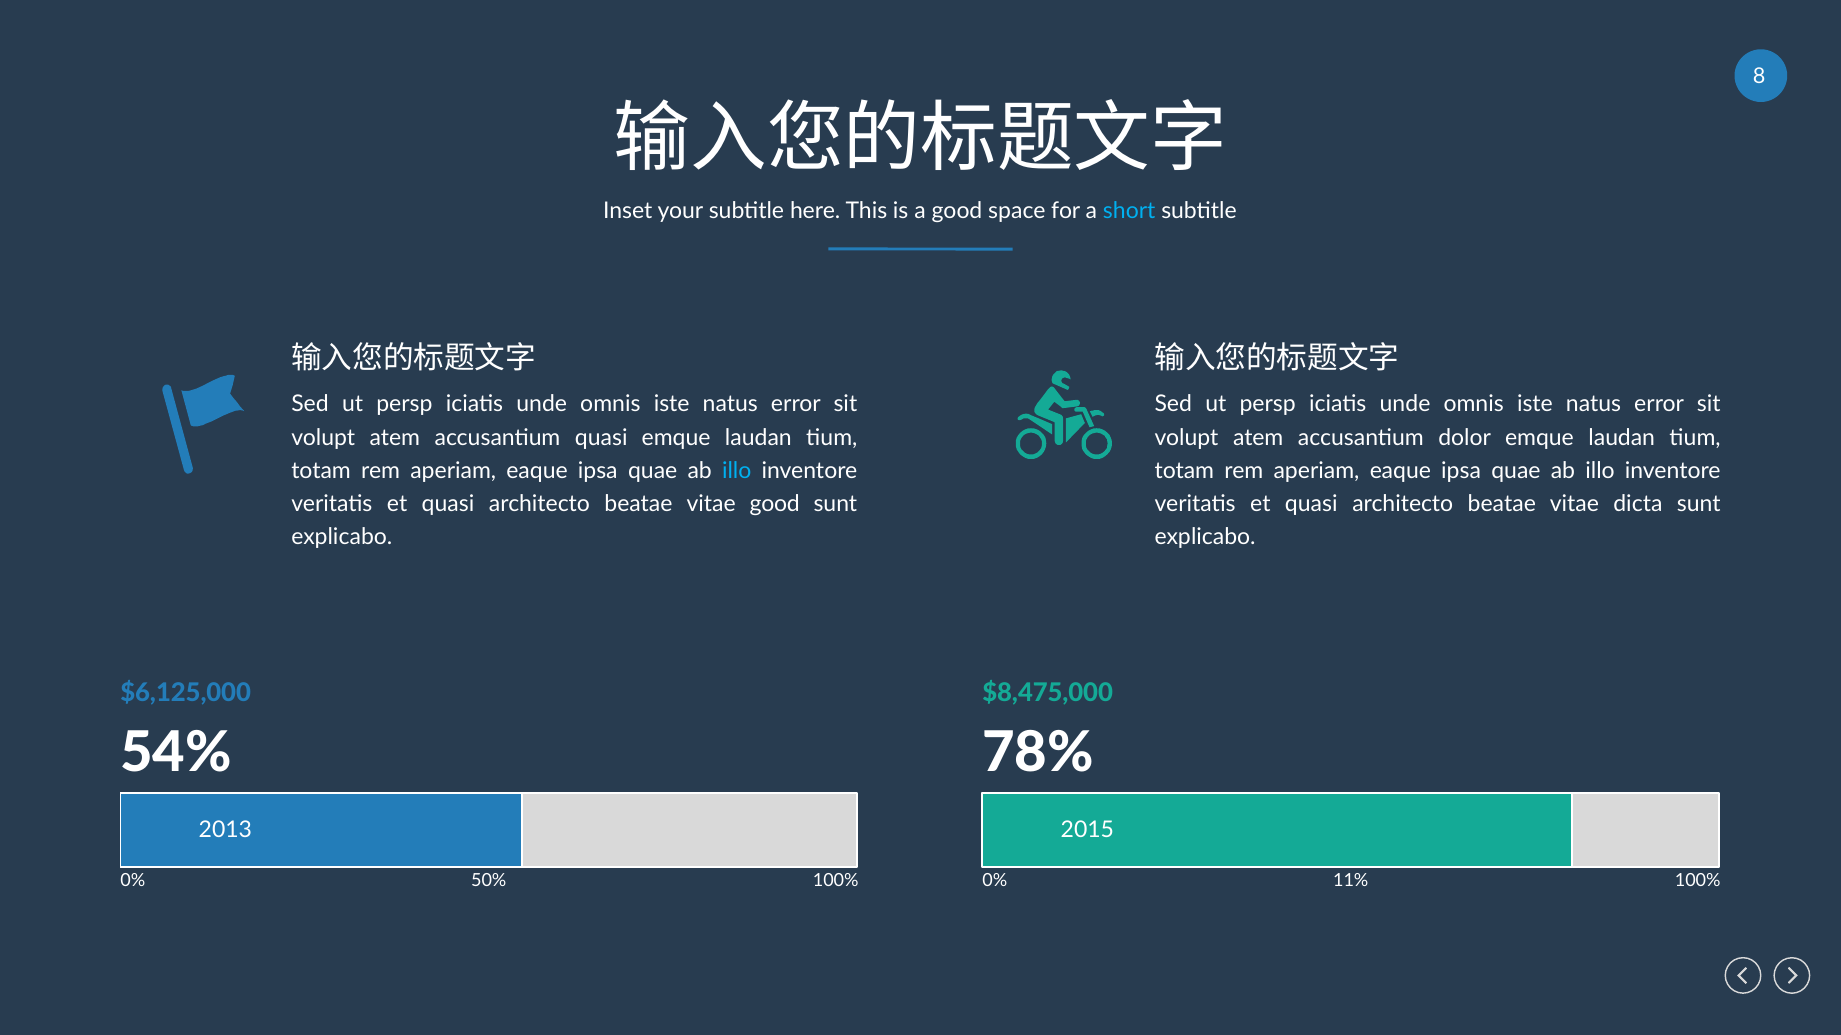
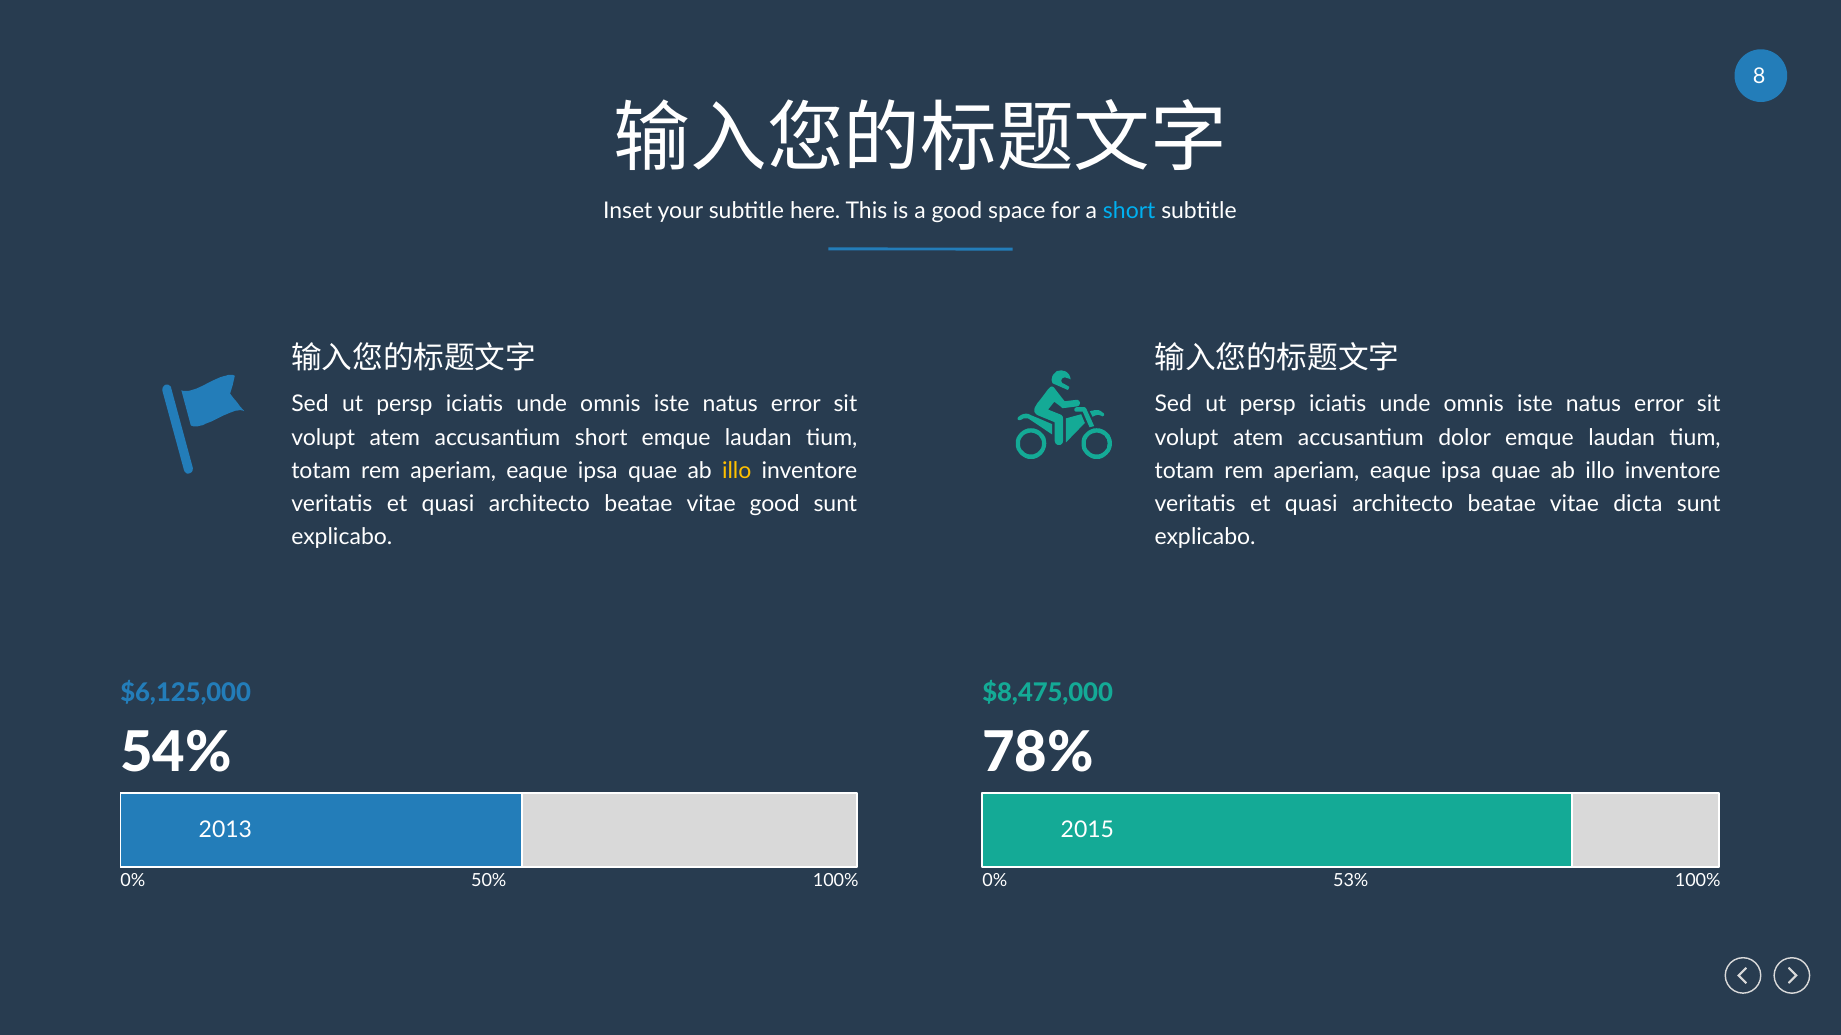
accusantium quasi: quasi -> short
illo at (737, 471) colour: light blue -> yellow
11%: 11% -> 53%
